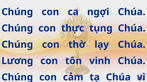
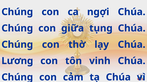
thực: thực -> giữa
